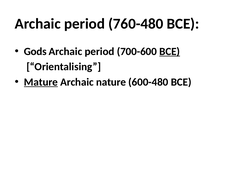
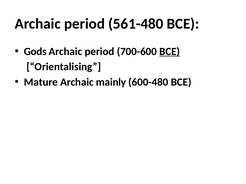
760-480: 760-480 -> 561-480
Mature underline: present -> none
nature: nature -> mainly
